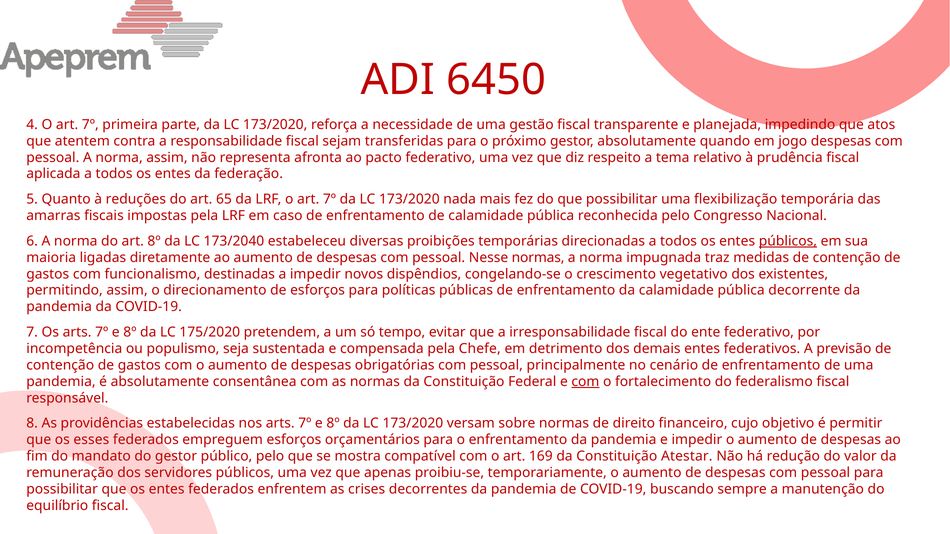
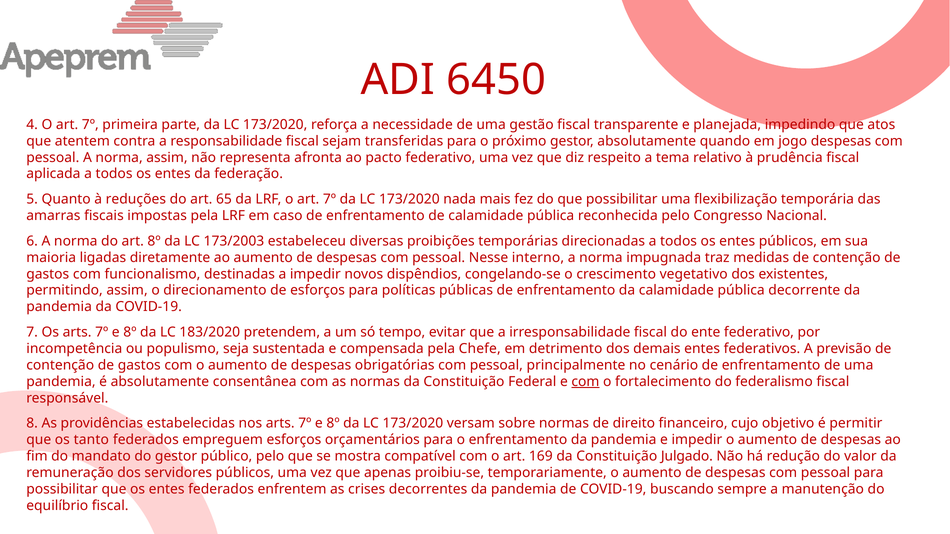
173/2040: 173/2040 -> 173/2003
públicos at (788, 241) underline: present -> none
Nesse normas: normas -> interno
175/2020: 175/2020 -> 183/2020
esses: esses -> tanto
Atestar: Atestar -> Julgado
